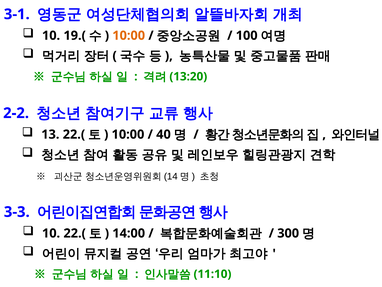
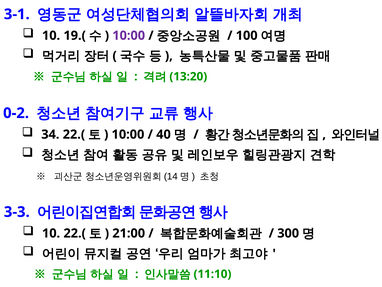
10:00 at (129, 36) colour: orange -> purple
2-2: 2-2 -> 0-2
13: 13 -> 34
14:00: 14:00 -> 21:00
